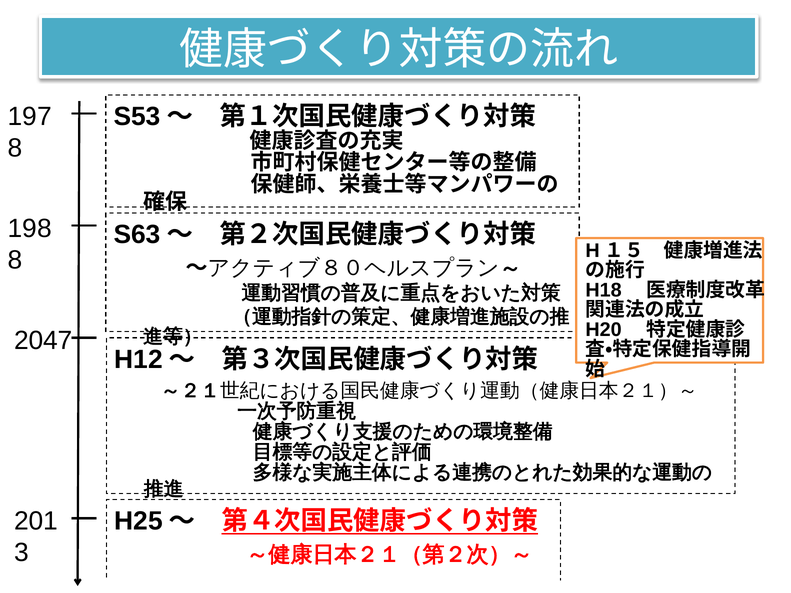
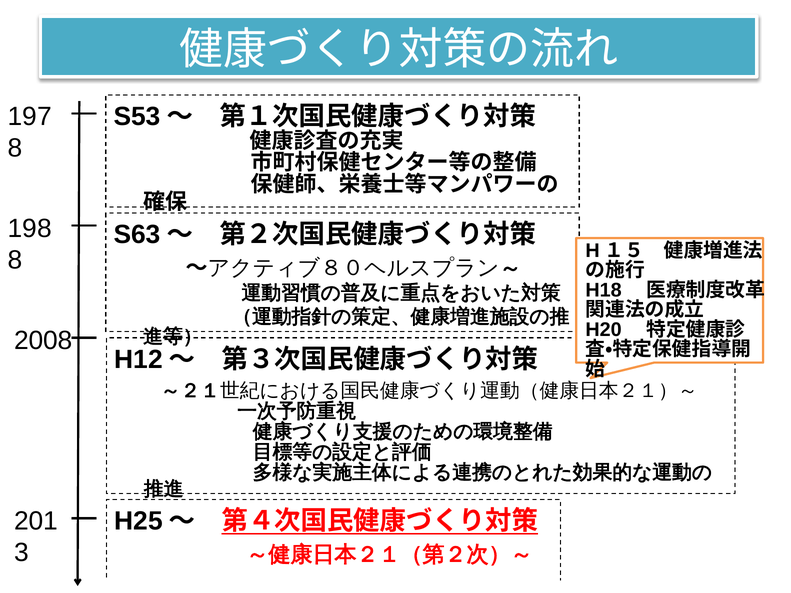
2047: 2047 -> 2008
